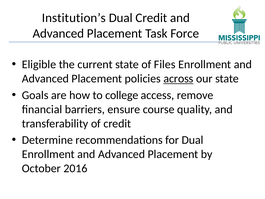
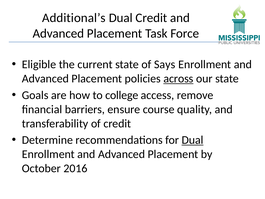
Institution’s: Institution’s -> Additional’s
Files: Files -> Says
Dual at (193, 140) underline: none -> present
